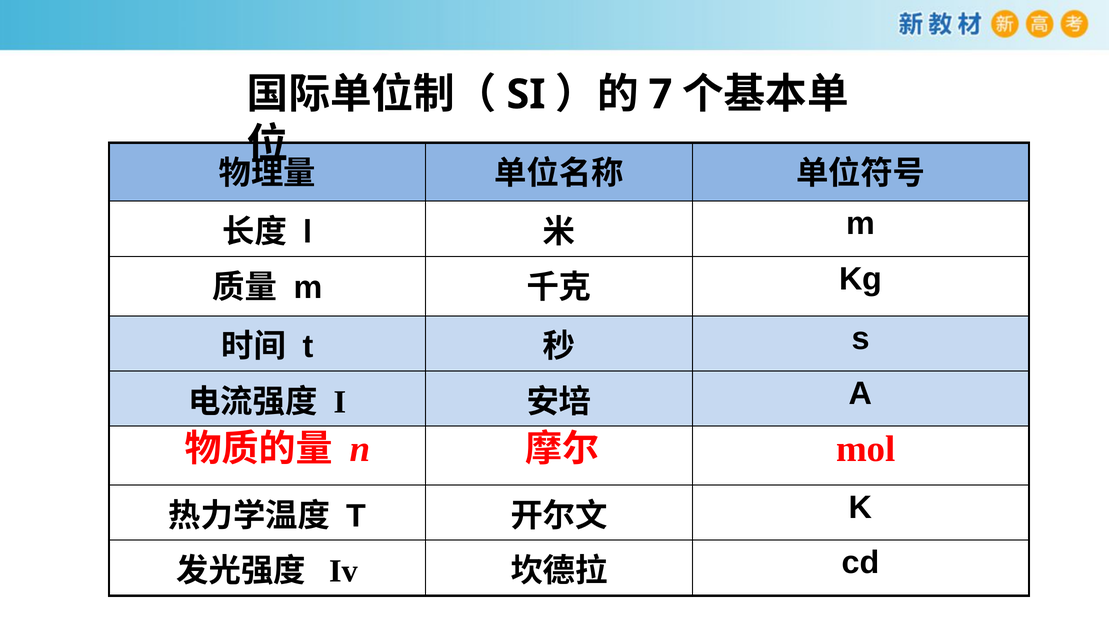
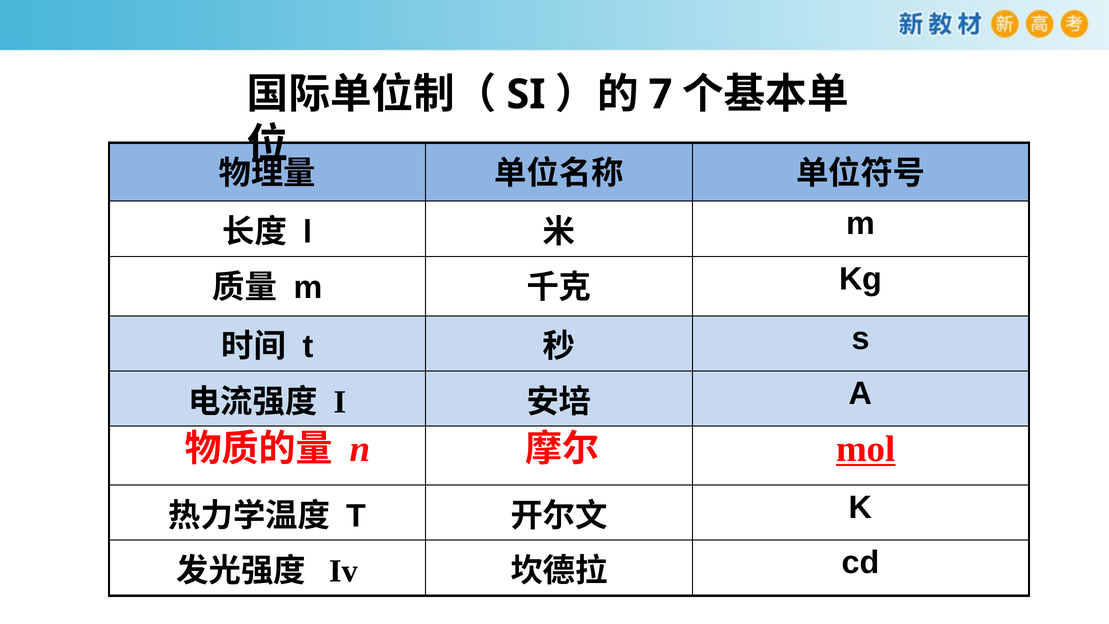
mol underline: none -> present
